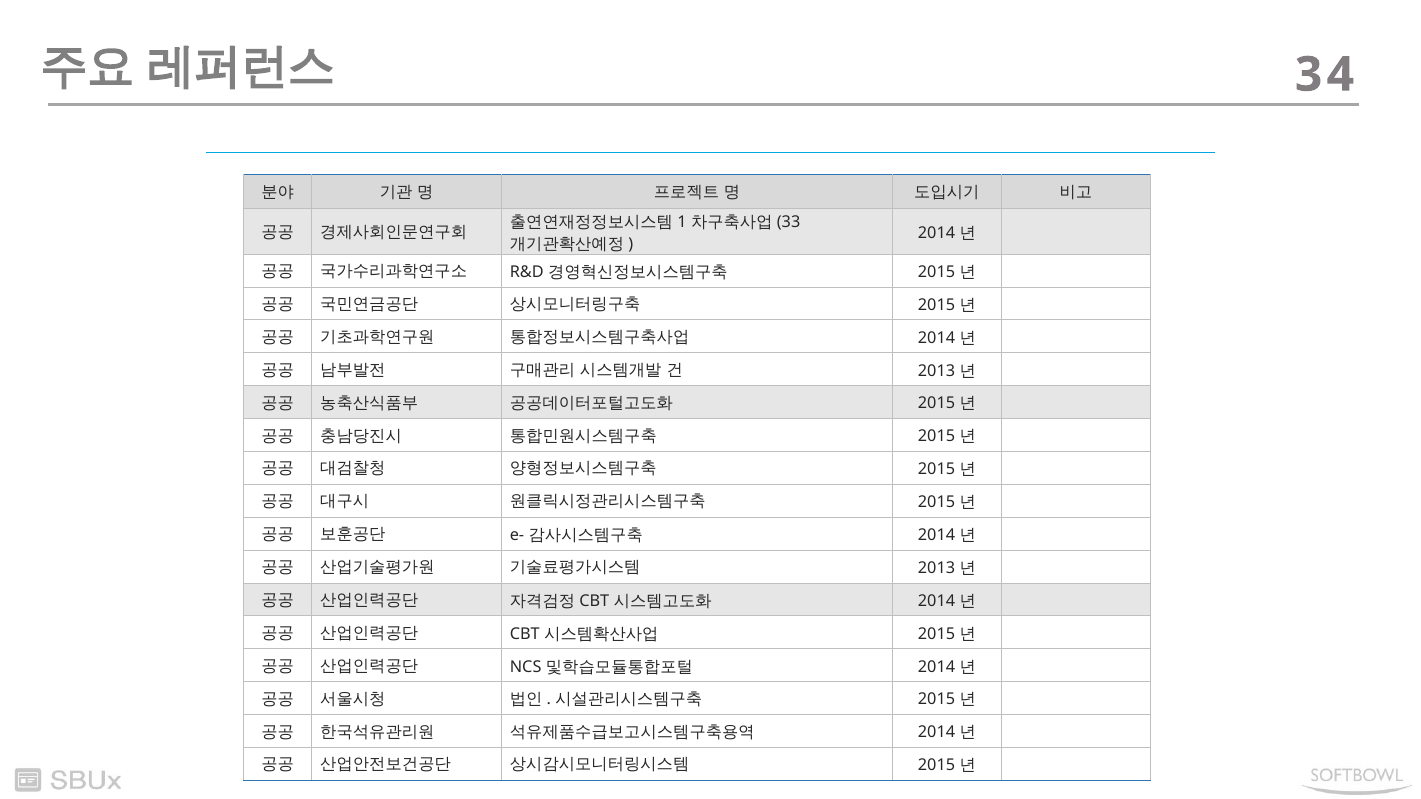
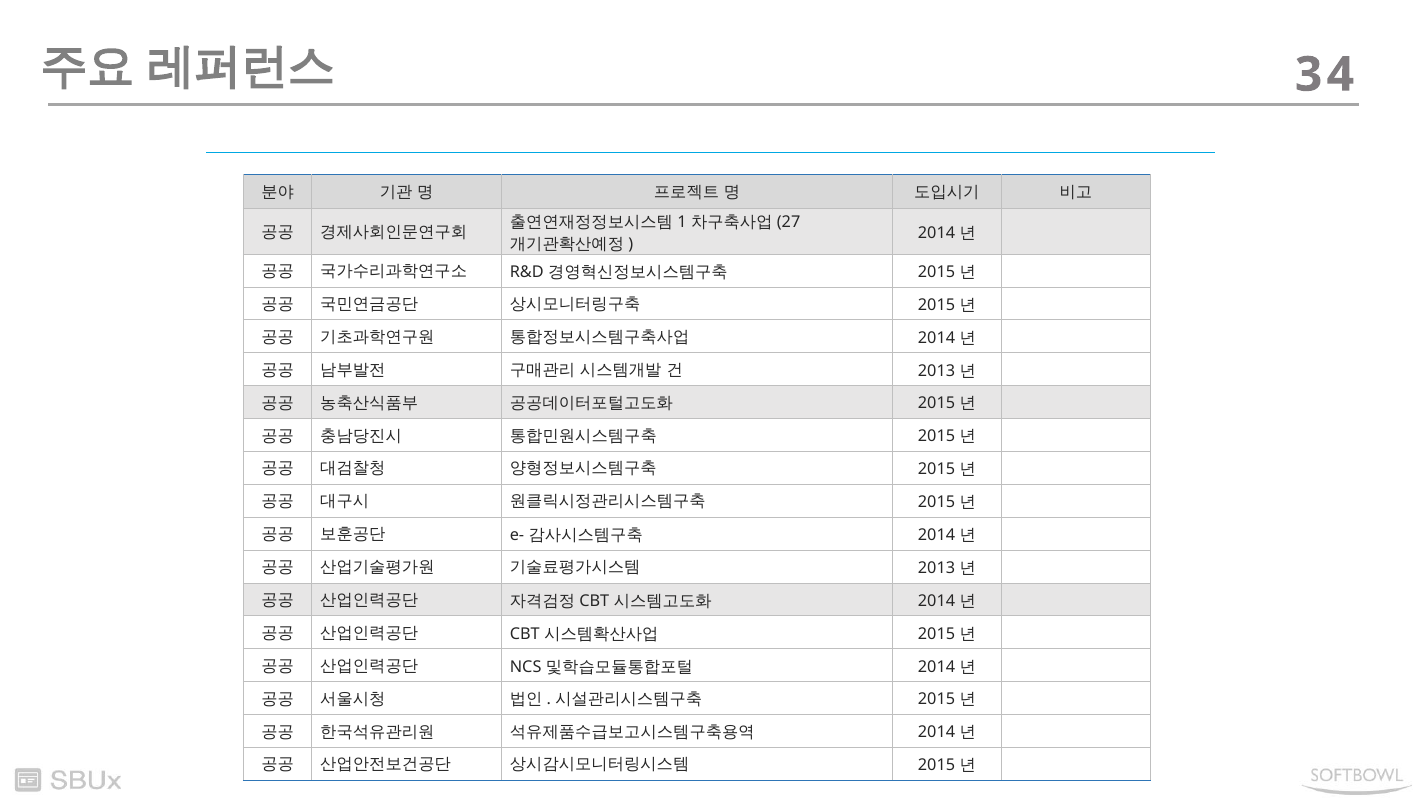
33: 33 -> 27
